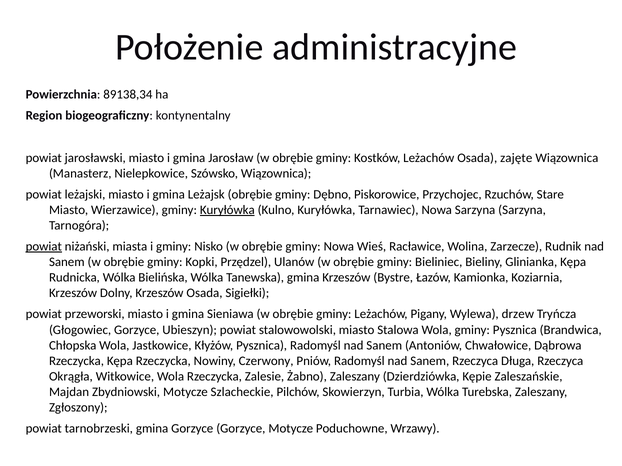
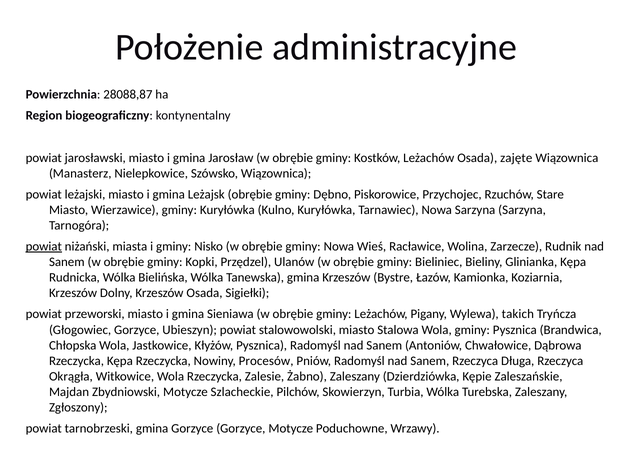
89138,34: 89138,34 -> 28088,87
Kuryłówka at (227, 210) underline: present -> none
drzew: drzew -> takich
Czerwony: Czerwony -> Procesów
